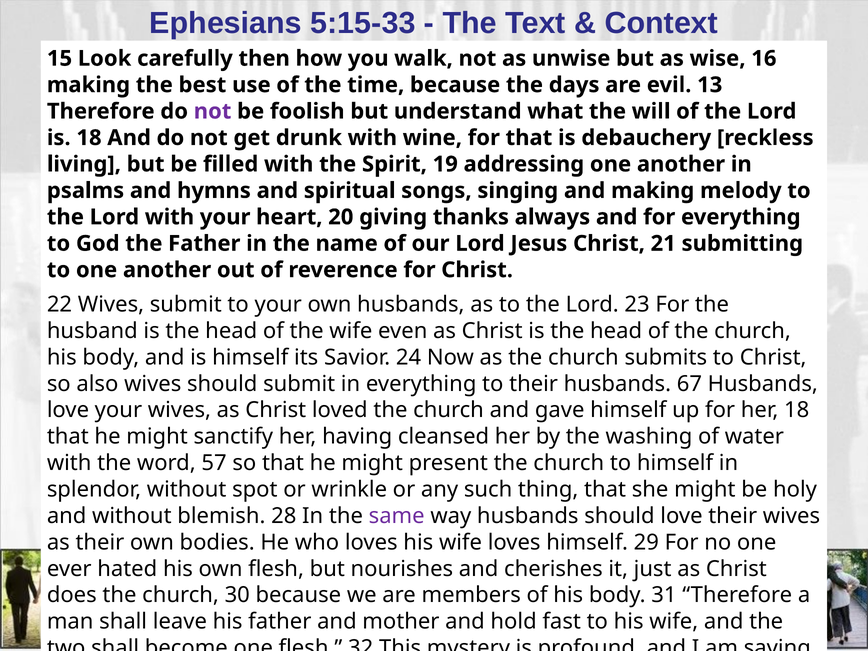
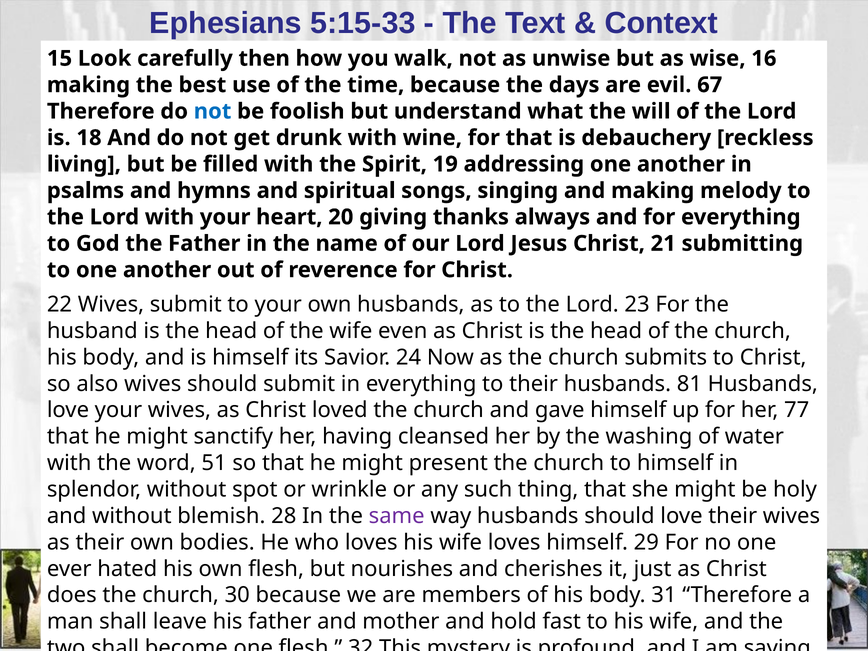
13: 13 -> 67
not at (213, 111) colour: purple -> blue
67: 67 -> 81
her 18: 18 -> 77
57: 57 -> 51
